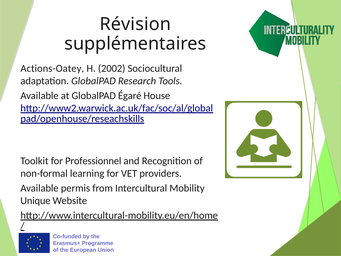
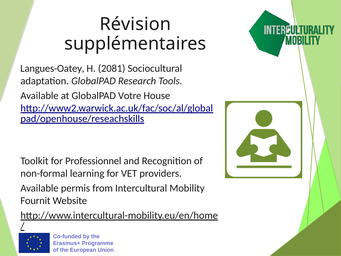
Actions-Oatey: Actions-Oatey -> Langues-Oatey
2002: 2002 -> 2081
Égaré: Égaré -> Votre
Unique: Unique -> Fournit
